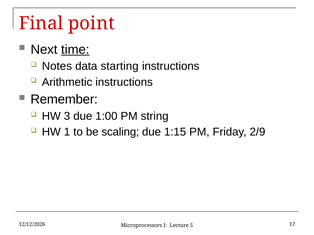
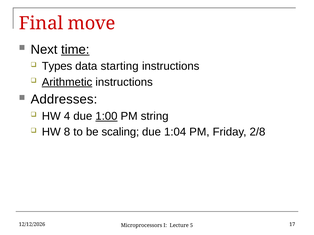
point: point -> move
Notes: Notes -> Types
Arithmetic underline: none -> present
Remember: Remember -> Addresses
3: 3 -> 4
1:00 underline: none -> present
1: 1 -> 8
1:15: 1:15 -> 1:04
2/9: 2/9 -> 2/8
